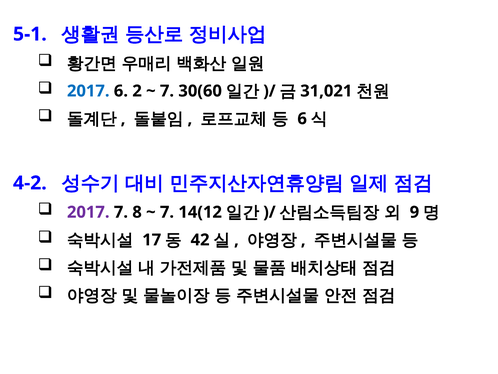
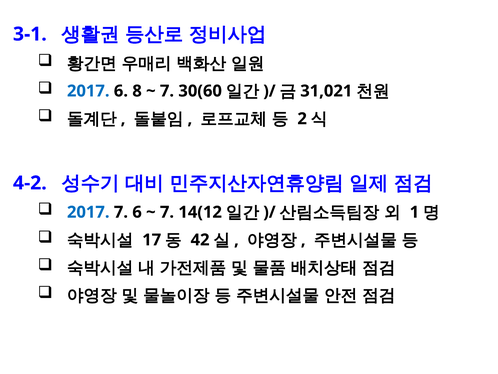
5-1: 5-1 -> 3-1
2: 2 -> 8
6 at (302, 119): 6 -> 2
2017 at (88, 212) colour: purple -> blue
7 8: 8 -> 6
9: 9 -> 1
